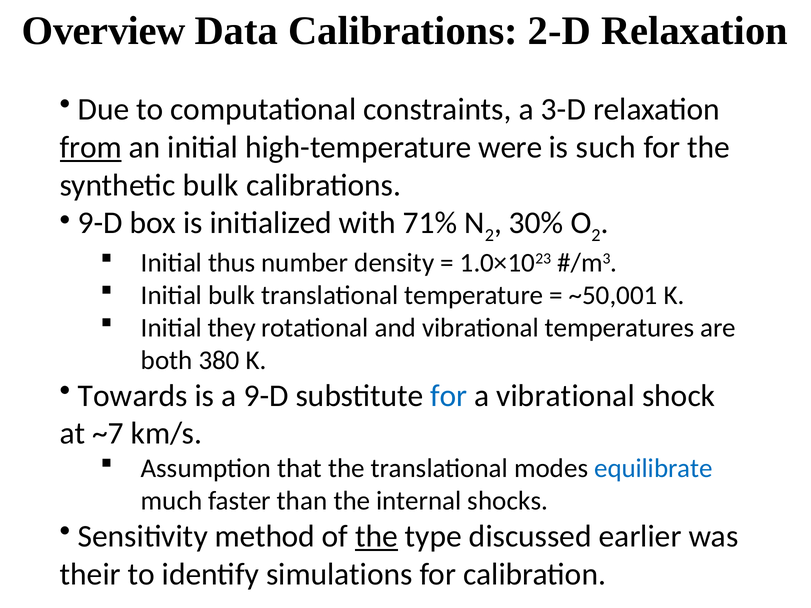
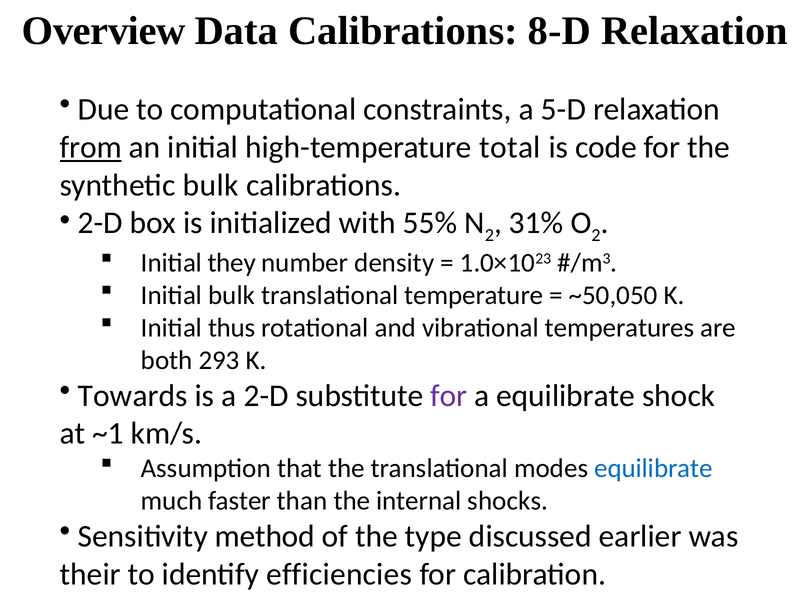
2-D: 2-D -> 8-D
3-D: 3-D -> 5-D
were: were -> total
such: such -> code
9-D at (100, 223): 9-D -> 2-D
71%: 71% -> 55%
30%: 30% -> 31%
thus: thus -> they
~50,001: ~50,001 -> ~50,050
they: they -> thus
380: 380 -> 293
a 9-D: 9-D -> 2-D
for at (449, 396) colour: blue -> purple
a vibrational: vibrational -> equilibrate
~7: ~7 -> ~1
the at (376, 537) underline: present -> none
simulations: simulations -> efficiencies
